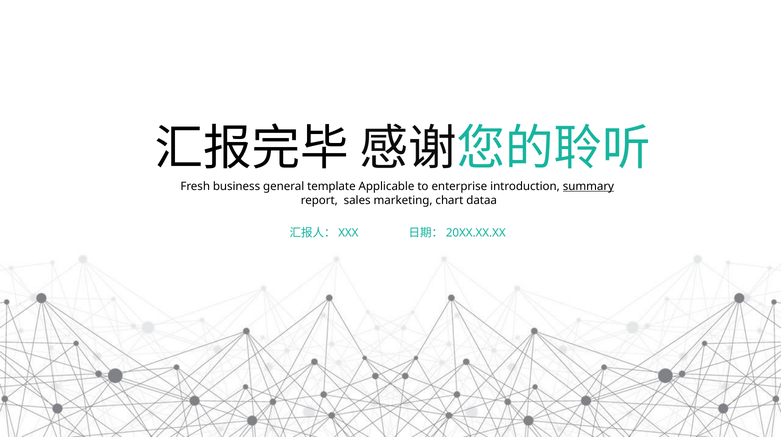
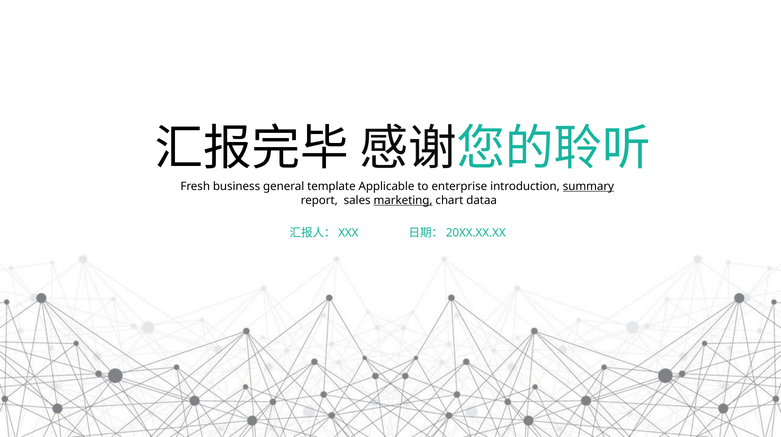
marketing underline: none -> present
